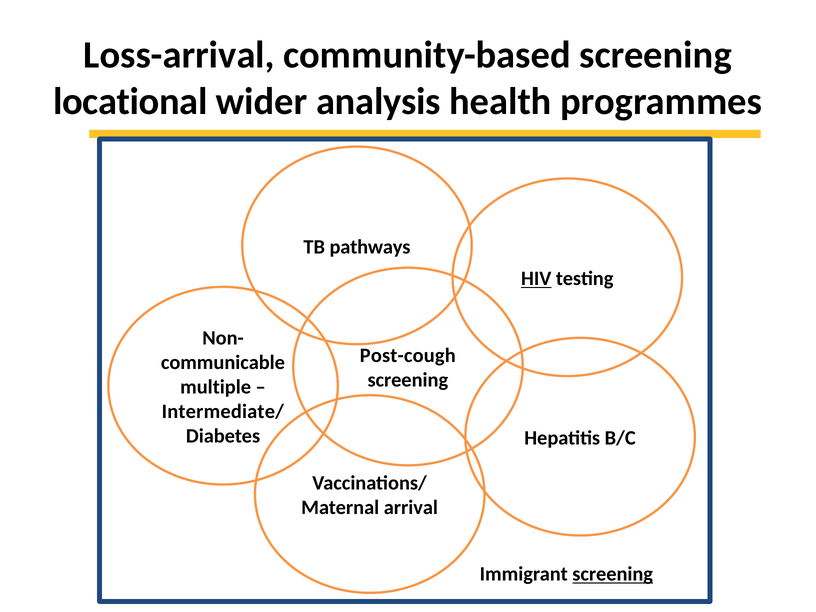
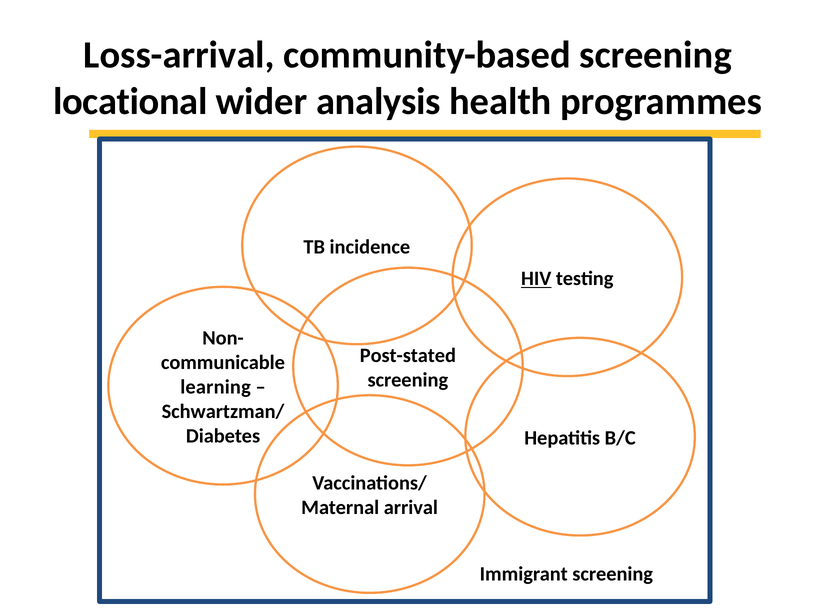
pathways: pathways -> incidence
Post-cough: Post-cough -> Post-stated
multiple: multiple -> learning
Intermediate/: Intermediate/ -> Schwartzman/
screening at (613, 574) underline: present -> none
